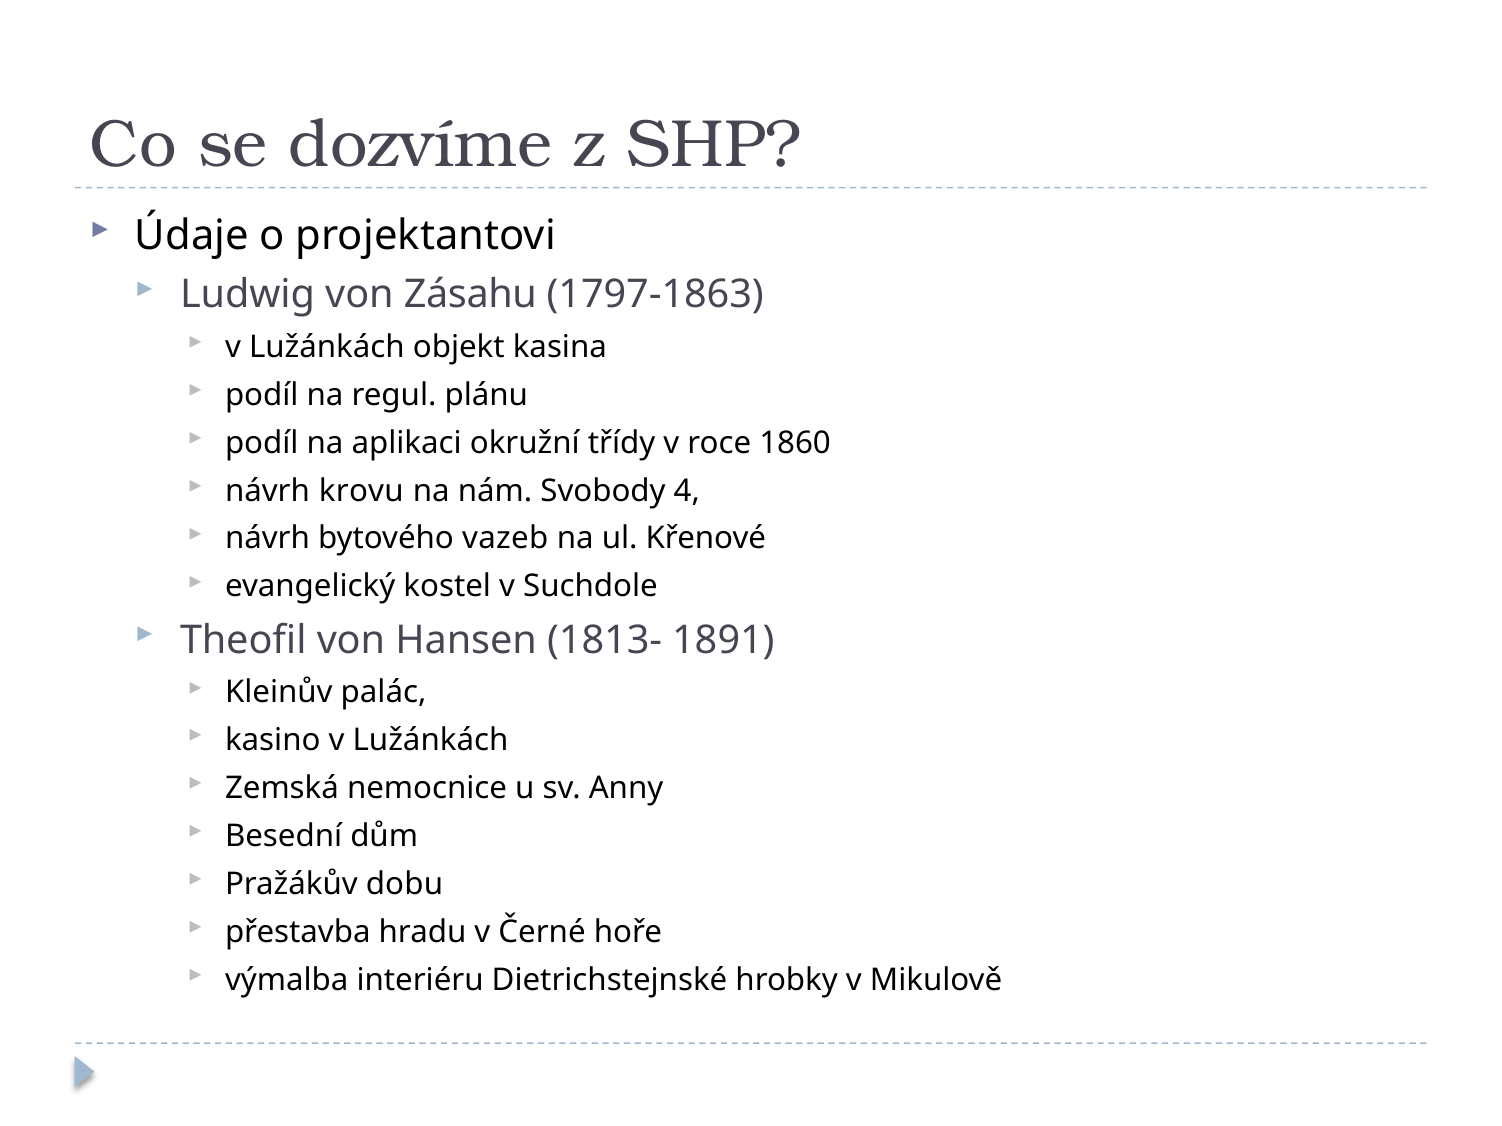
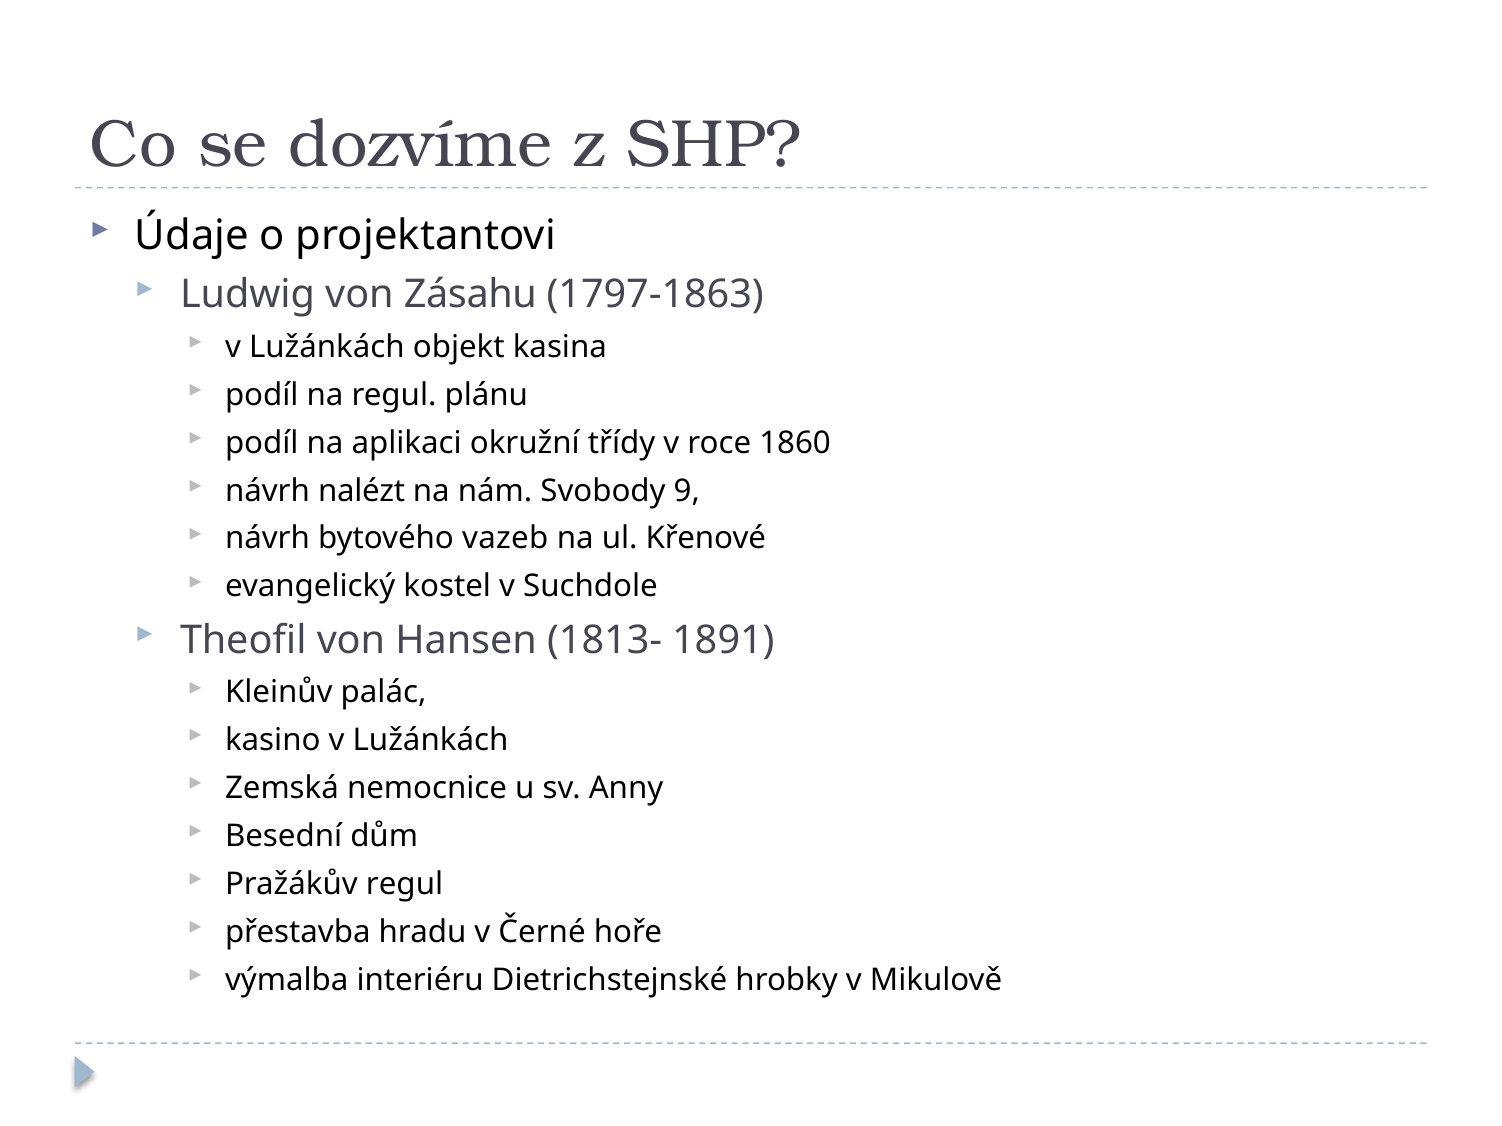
krovu: krovu -> nalézt
4: 4 -> 9
Pražákův dobu: dobu -> regul
